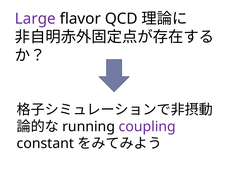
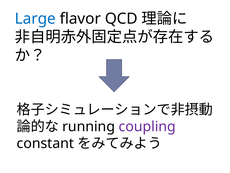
Large colour: purple -> blue
